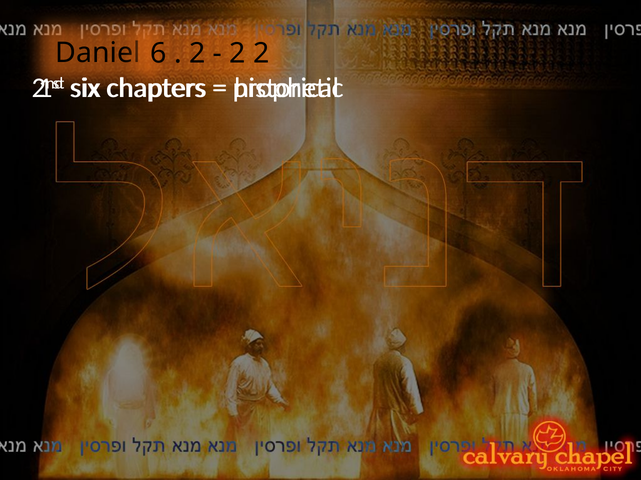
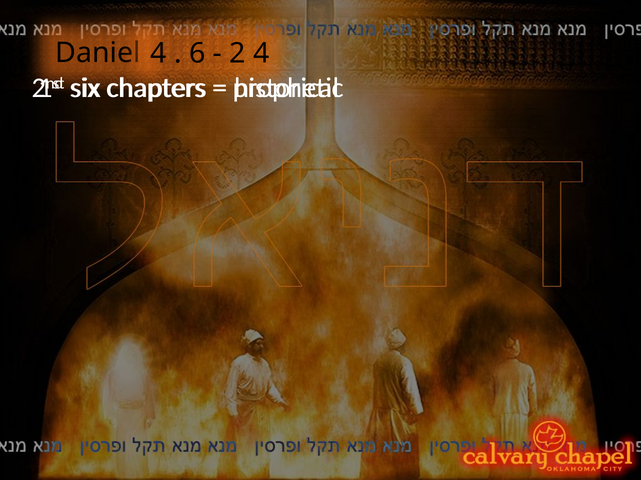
6 at (159, 53): 6 -> 4
2 at (197, 53): 2 -> 6
2 2: 2 -> 4
